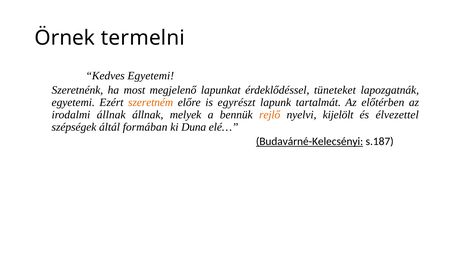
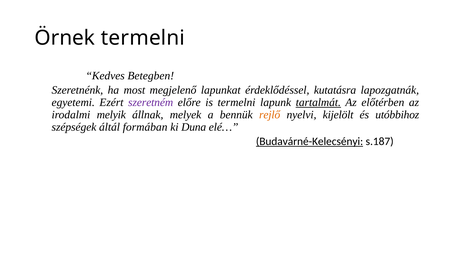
Kedves Egyetemi: Egyetemi -> Betegben
tüneteket: tüneteket -> kutatásra
szeretném colour: orange -> purple
is egyrészt: egyrészt -> termelni
tartalmát underline: none -> present
irodalmi állnak: állnak -> melyik
élvezettel: élvezettel -> utóbbihoz
